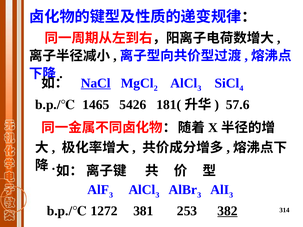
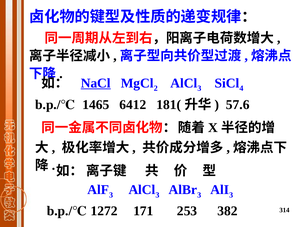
5426: 5426 -> 6412
381: 381 -> 171
382 underline: present -> none
